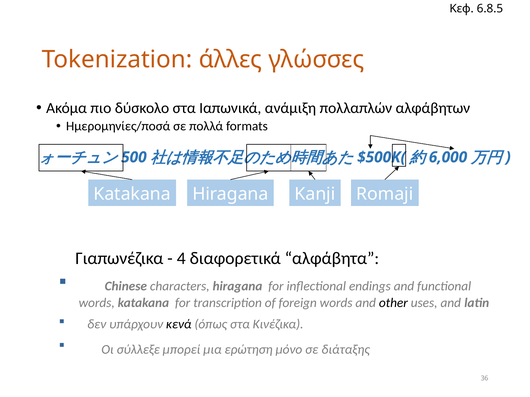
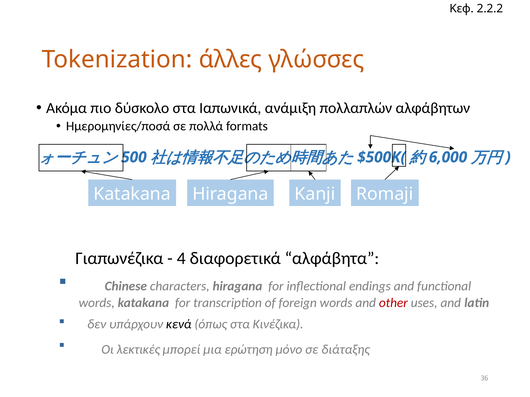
6.8.5: 6.8.5 -> 2.2.2
other colour: black -> red
σύλλεξε: σύλλεξε -> λεκτικές
